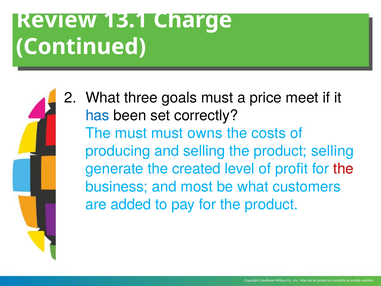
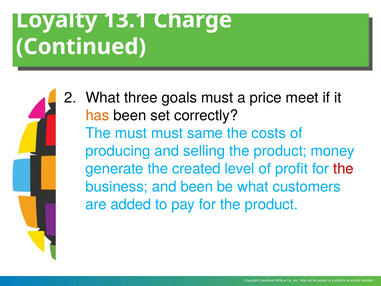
Review: Review -> Loyalty
has colour: blue -> orange
owns: owns -> same
product selling: selling -> money
and most: most -> been
